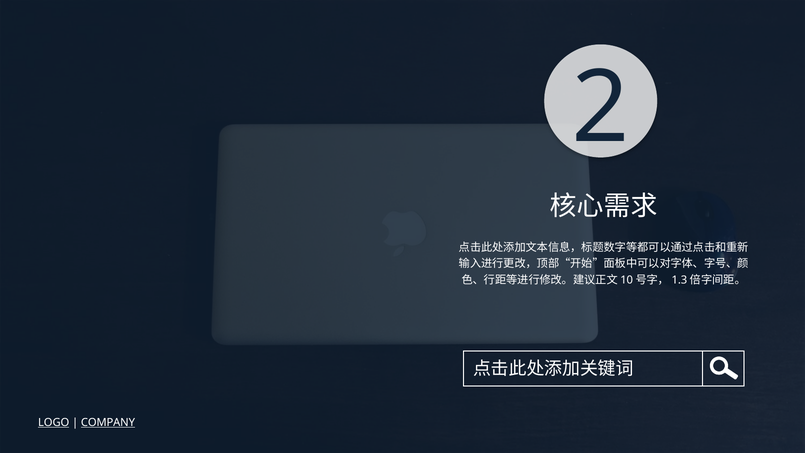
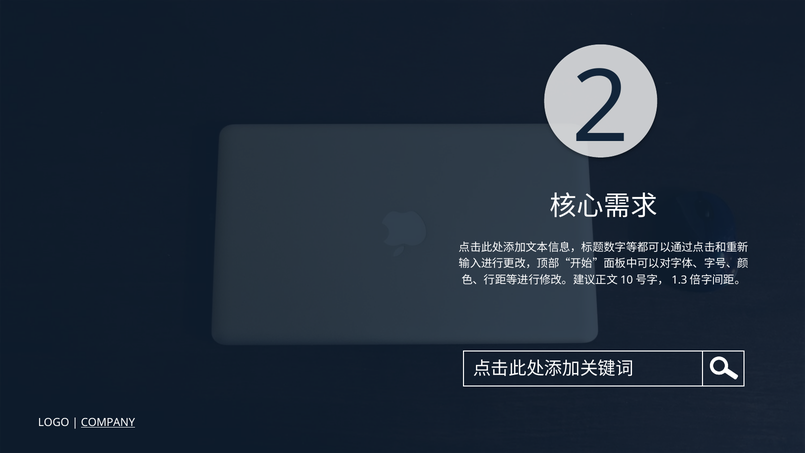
LOGO underline: present -> none
